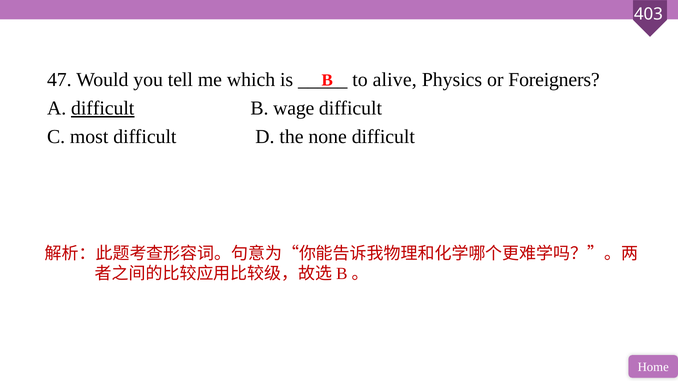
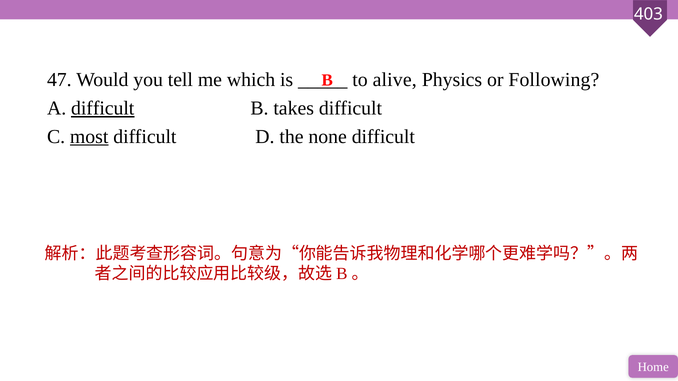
Foreigners: Foreigners -> Following
wage: wage -> takes
most underline: none -> present
